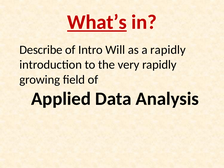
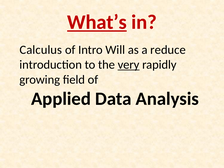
Describe: Describe -> Calculus
a rapidly: rapidly -> reduce
very underline: none -> present
